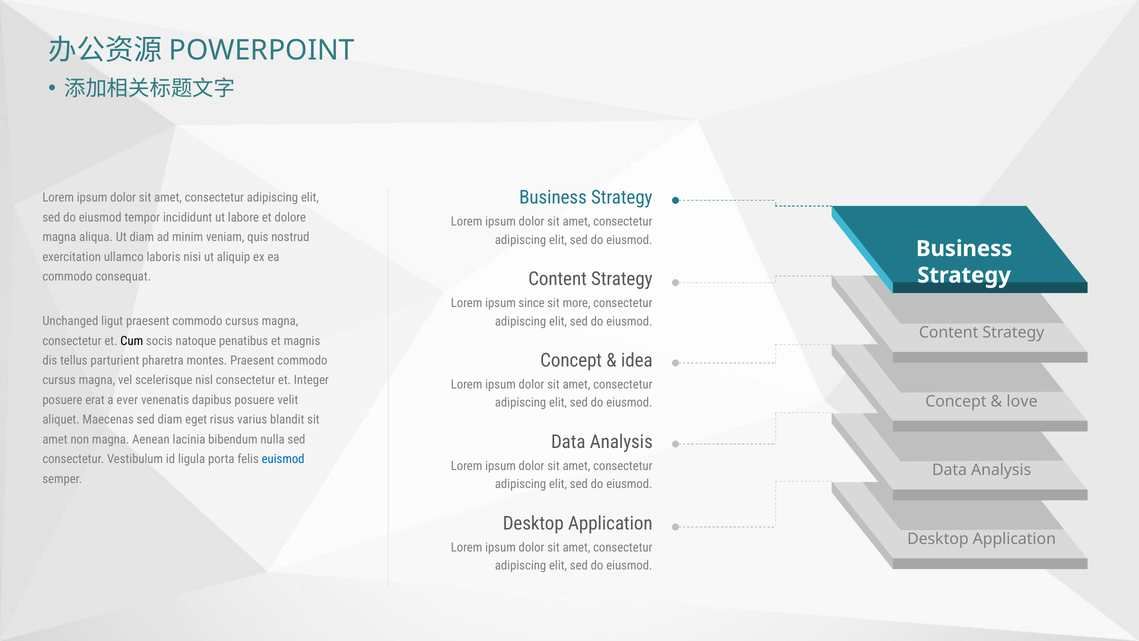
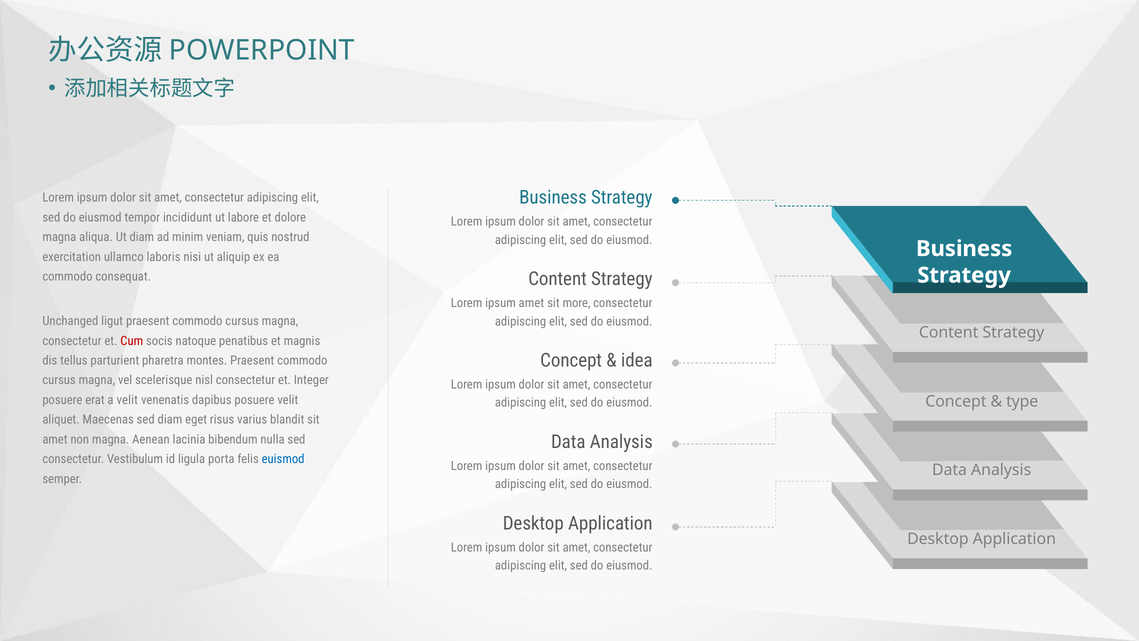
ipsum since: since -> amet
Cum colour: black -> red
a ever: ever -> velit
love: love -> type
